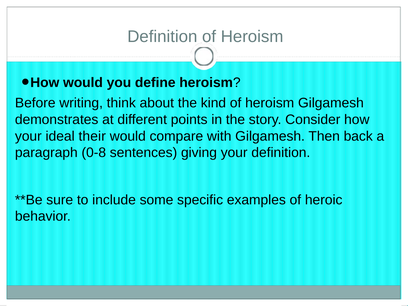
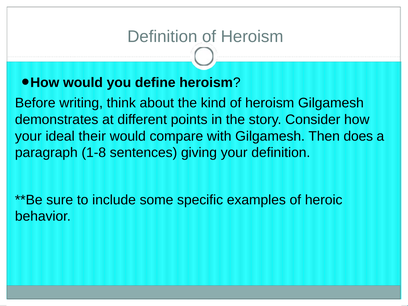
back: back -> does
0-8: 0-8 -> 1-8
